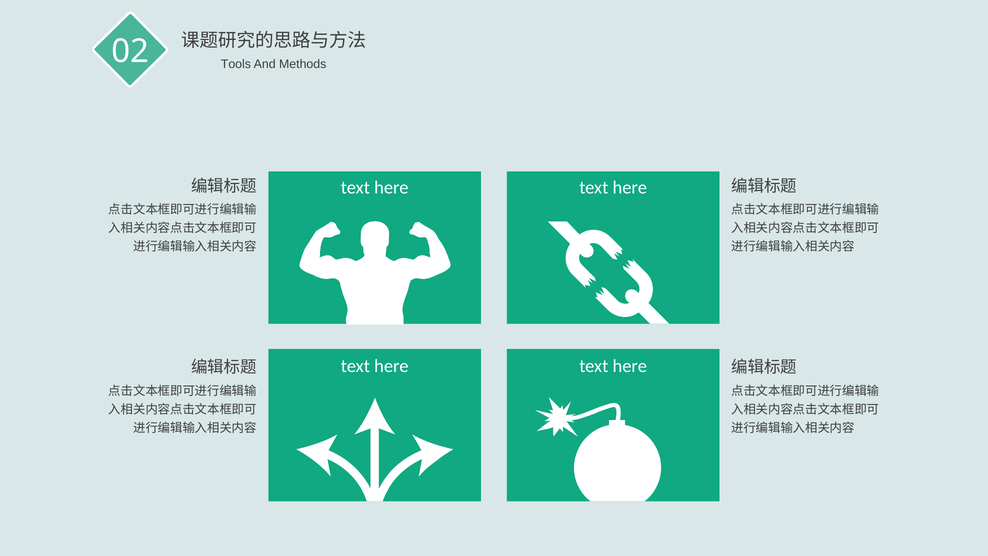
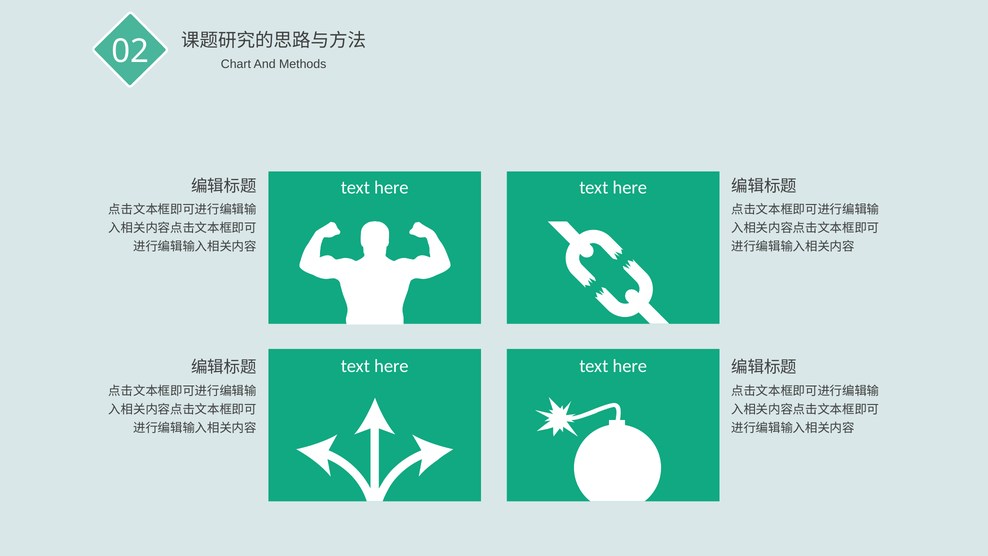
Tools: Tools -> Chart
